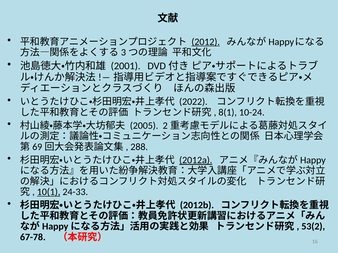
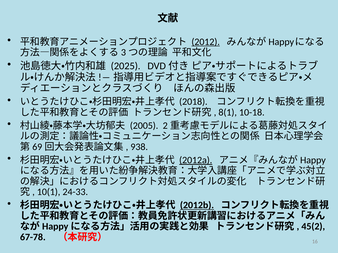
2001: 2001 -> 2025
2022: 2022 -> 2018
10-24: 10-24 -> 10-18
288: 288 -> 938
10(1 underline: present -> none
2012b underline: none -> present
53(2: 53(2 -> 45(2
